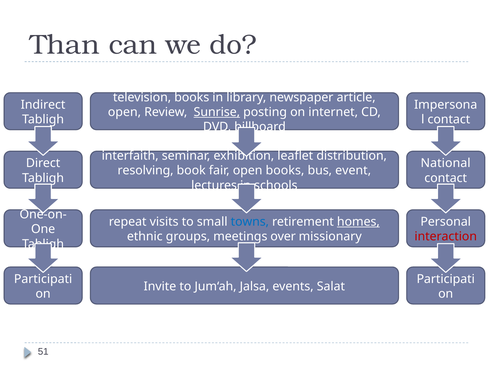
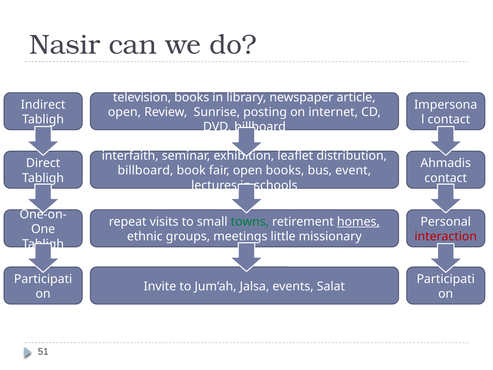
Than: Than -> Nasir
Sunrise underline: present -> none
National: National -> Ahmadis
resolving at (146, 170): resolving -> billboard
towns colour: blue -> green
over: over -> little
